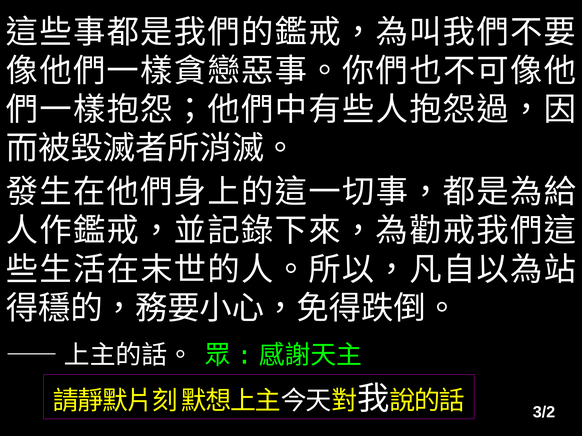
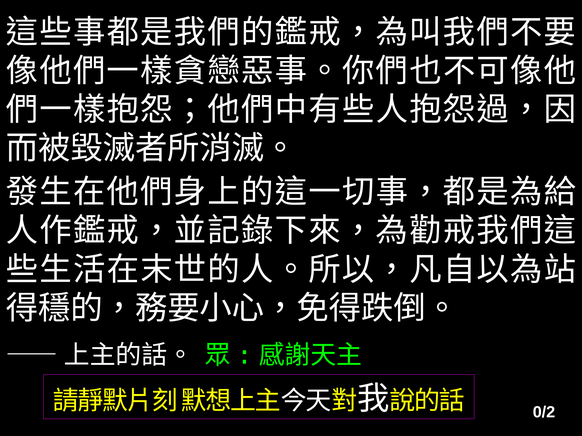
3/2: 3/2 -> 0/2
